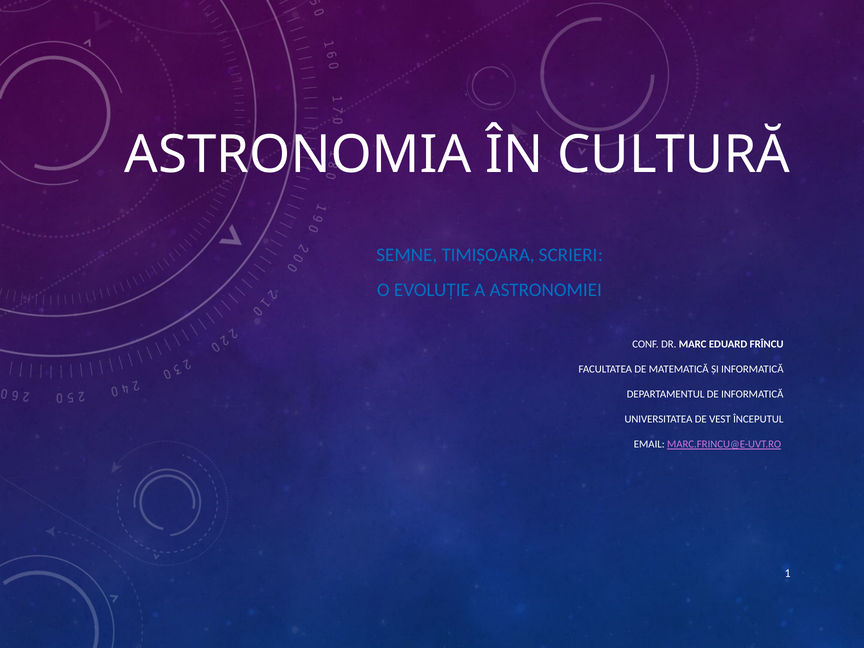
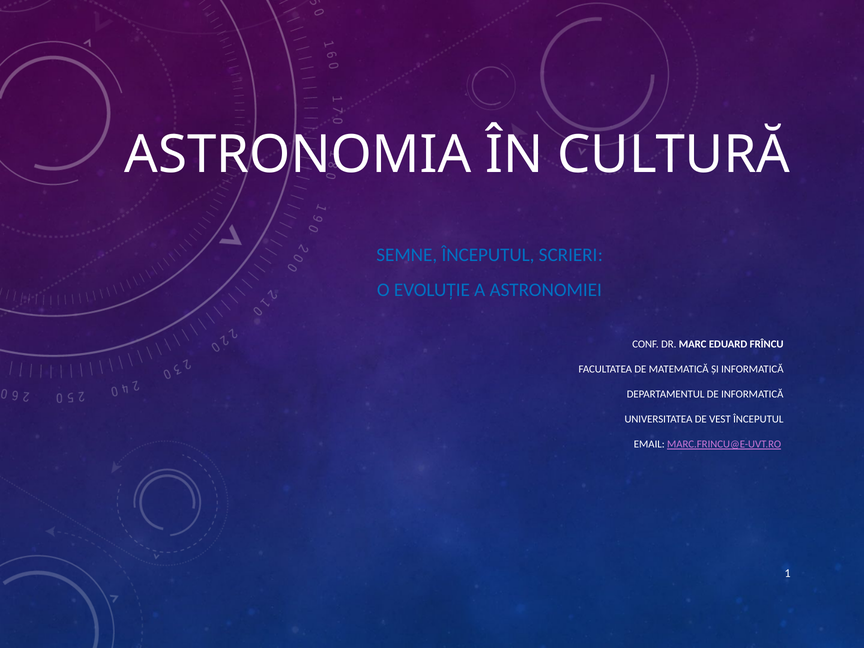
SEMNE TIMIȘOARA: TIMIȘOARA -> ÎNCEPUTUL
